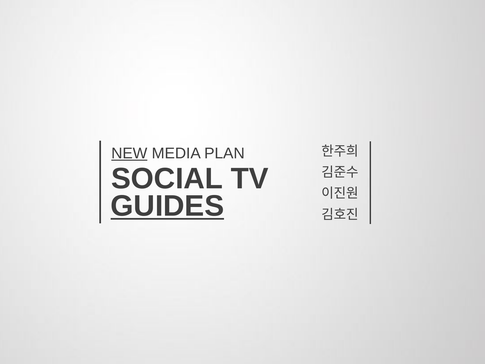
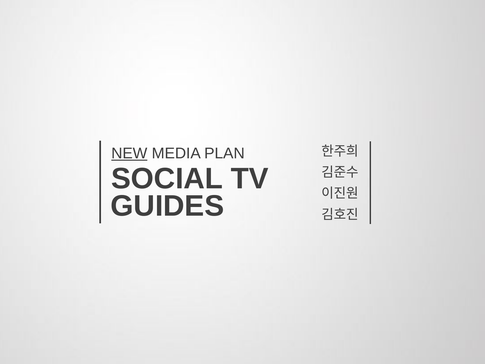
GUIDES underline: present -> none
